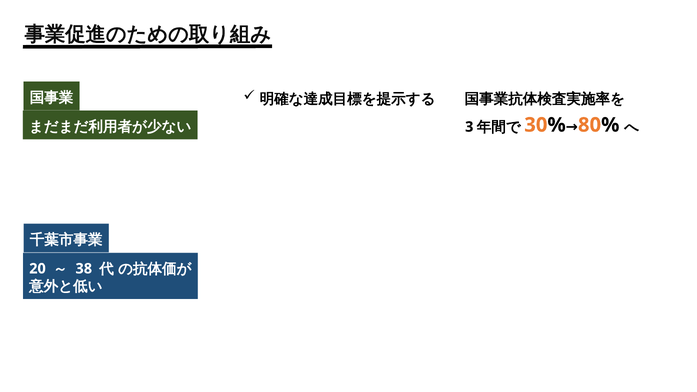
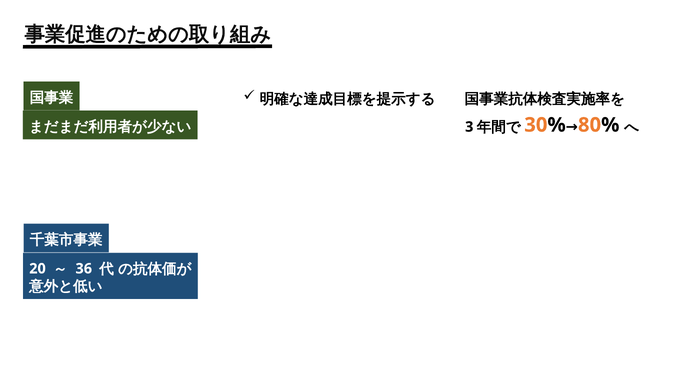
38: 38 -> 36
